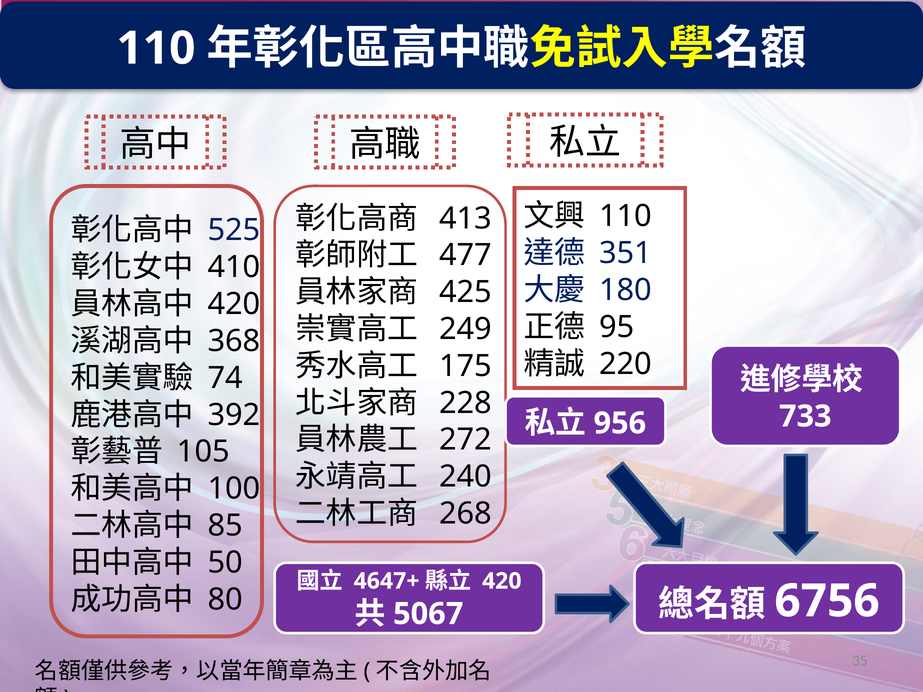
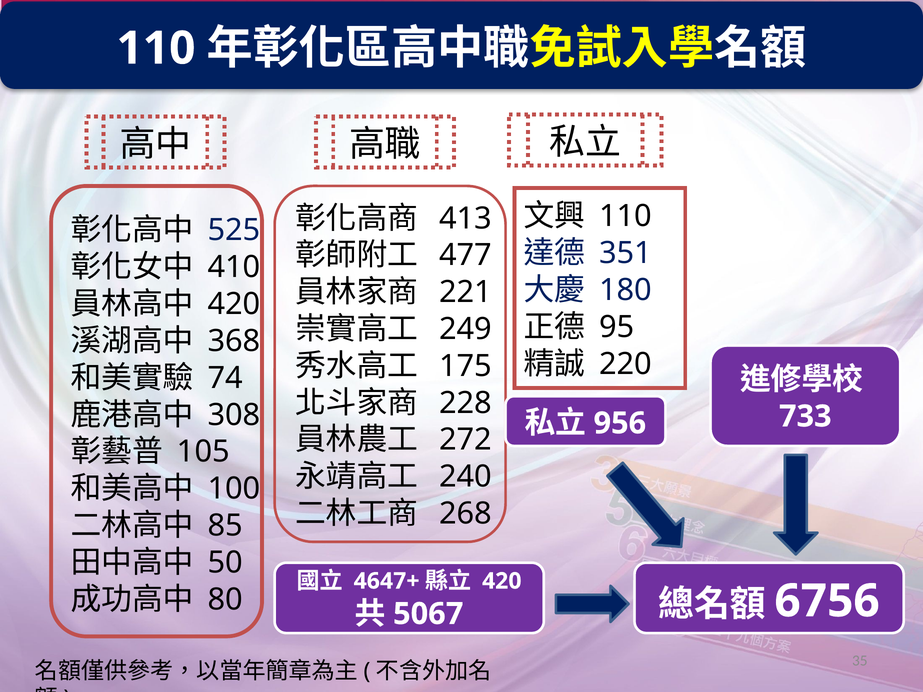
425: 425 -> 221
392: 392 -> 308
